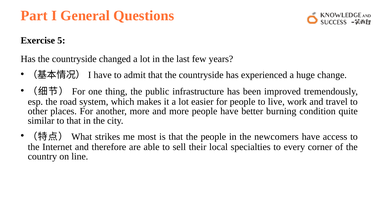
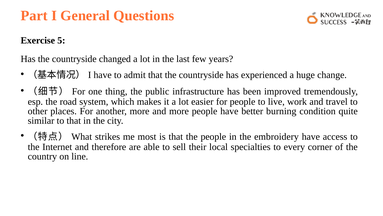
newcomers: newcomers -> embroidery
